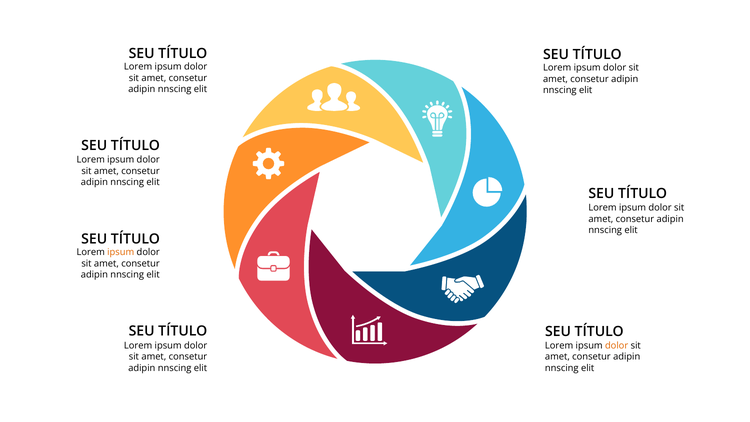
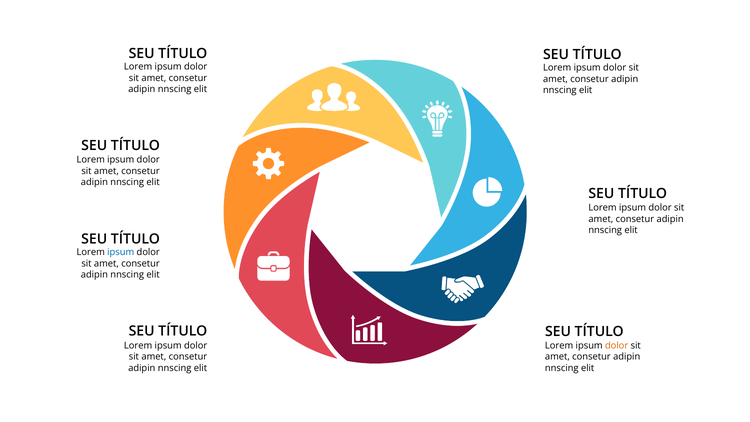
ipsum at (121, 252) colour: orange -> blue
